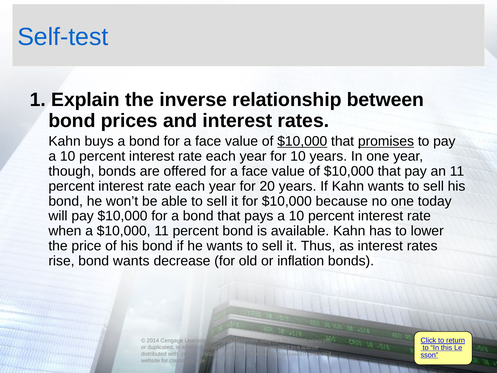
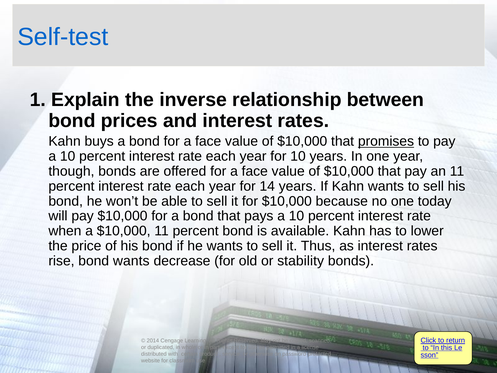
$10,000 at (302, 141) underline: present -> none
20: 20 -> 14
inflation: inflation -> stability
